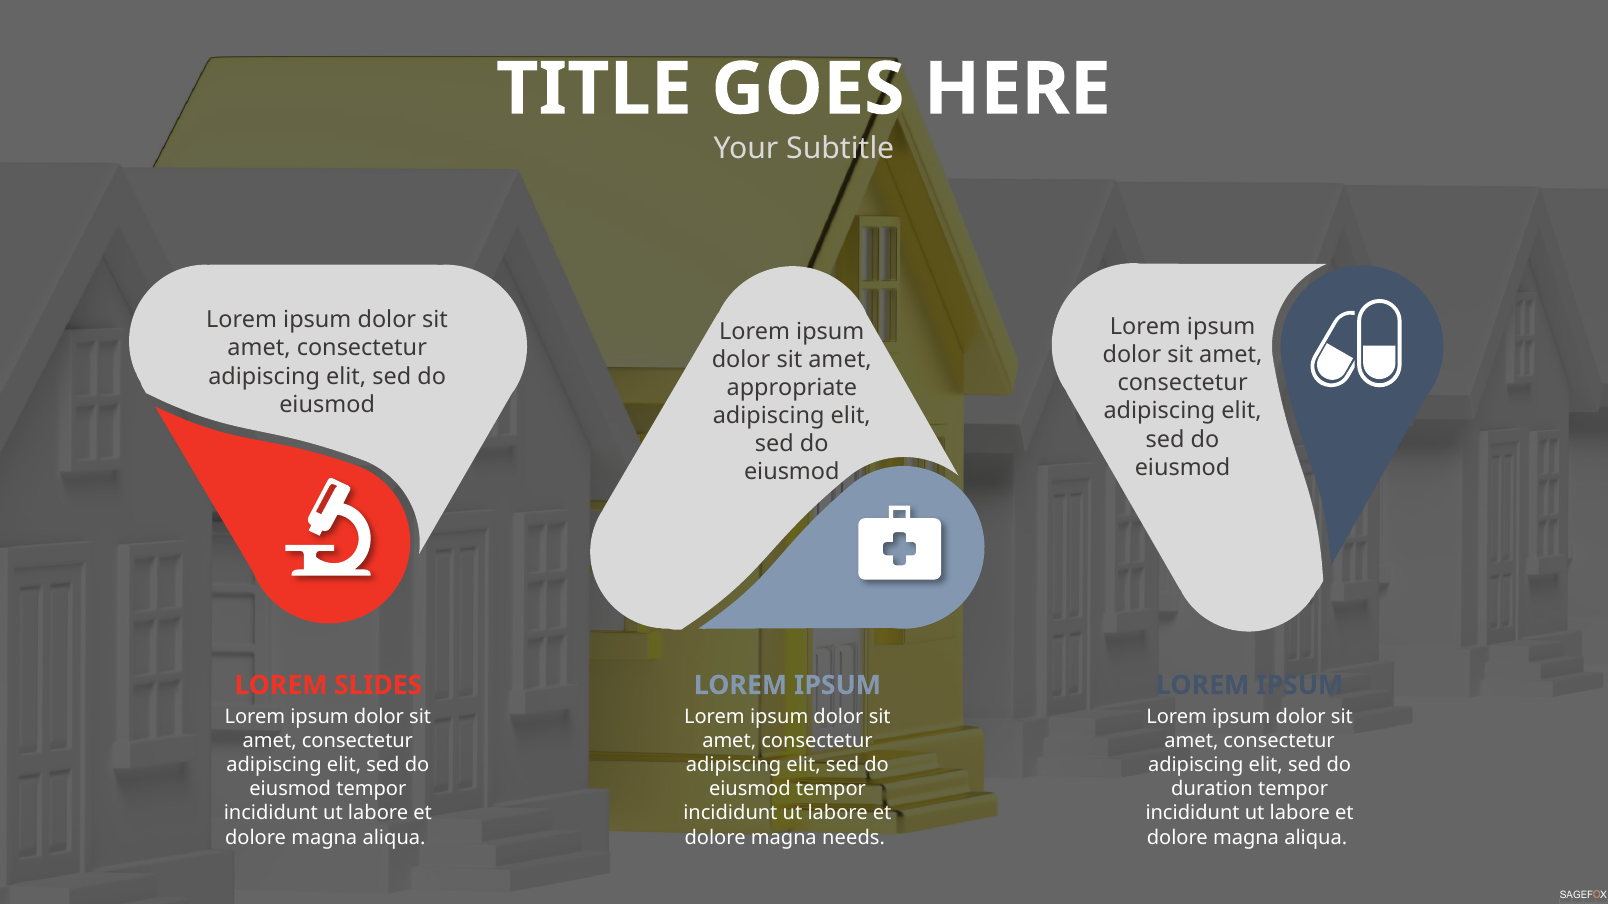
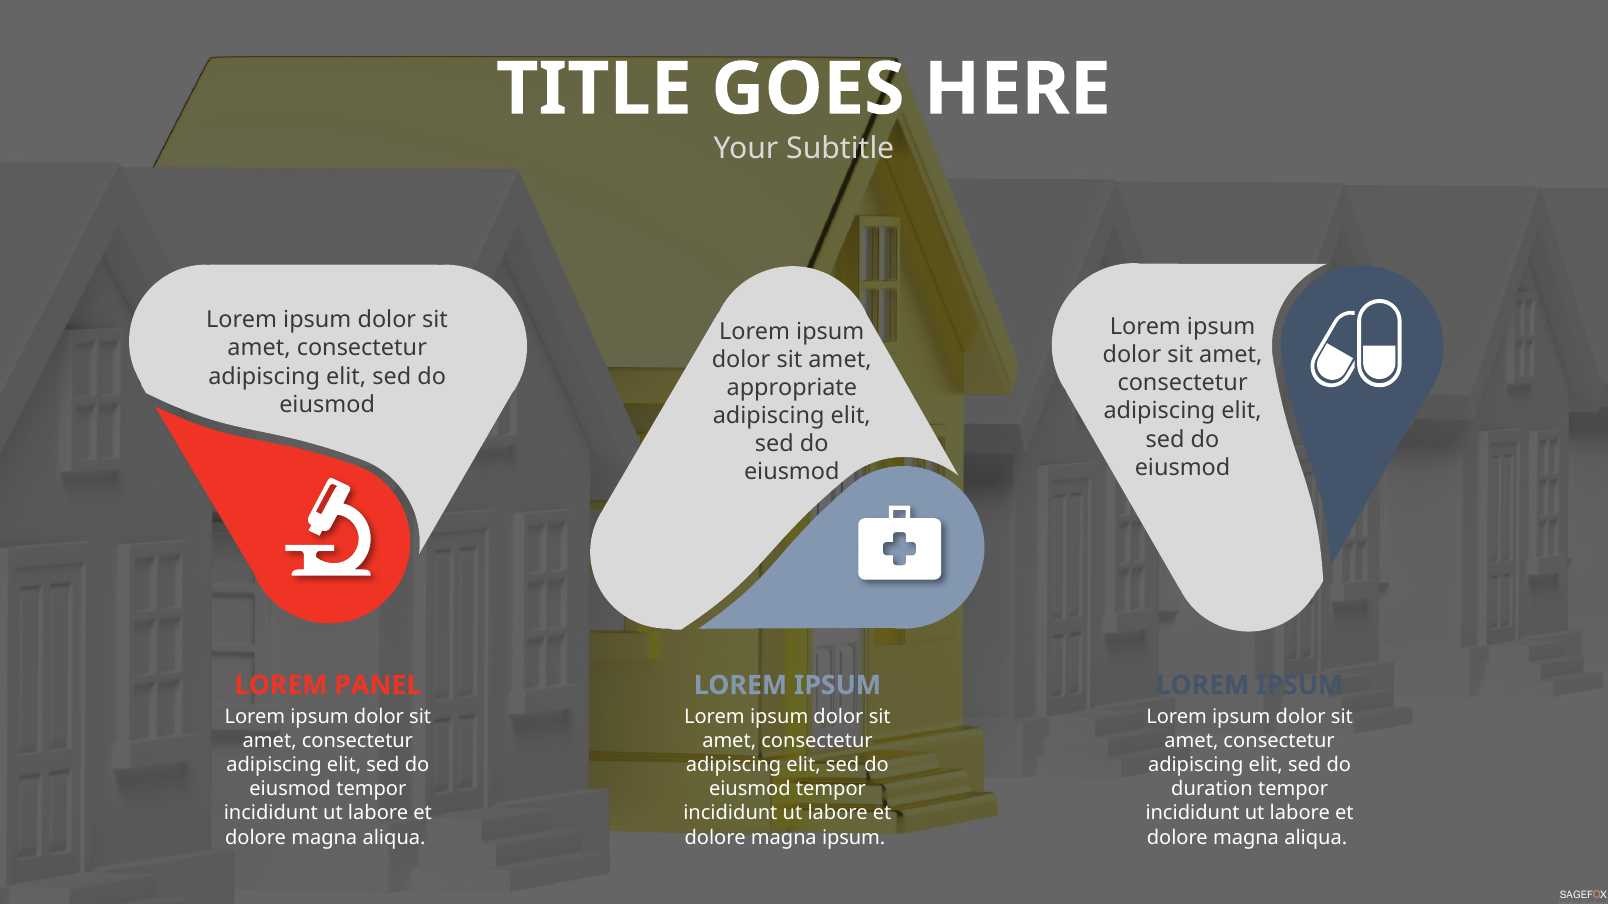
SLIDES: SLIDES -> PANEL
magna needs: needs -> ipsum
